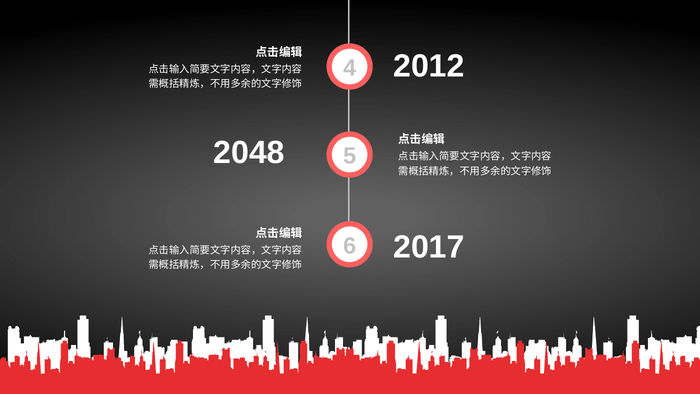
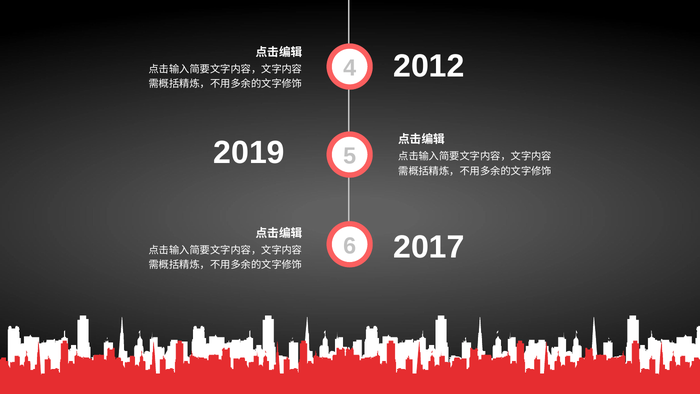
2048: 2048 -> 2019
